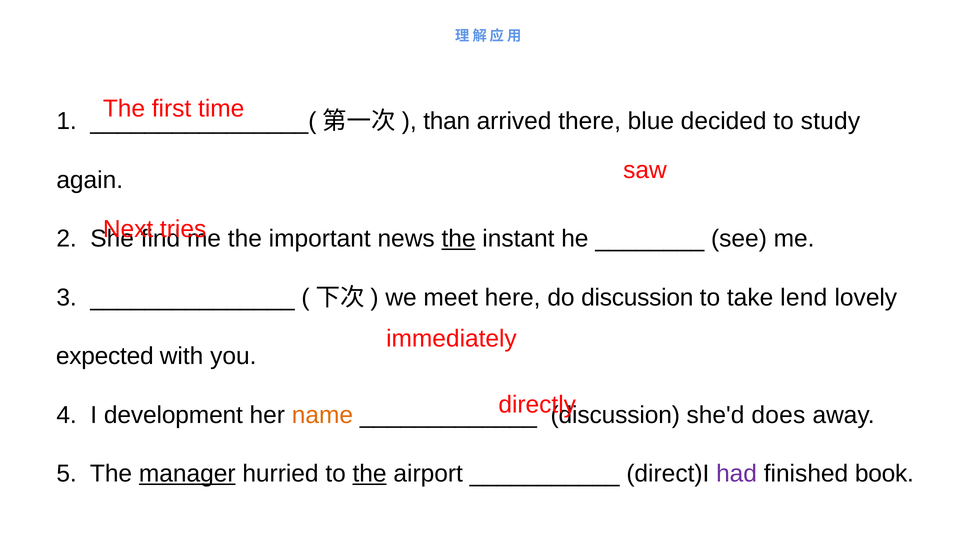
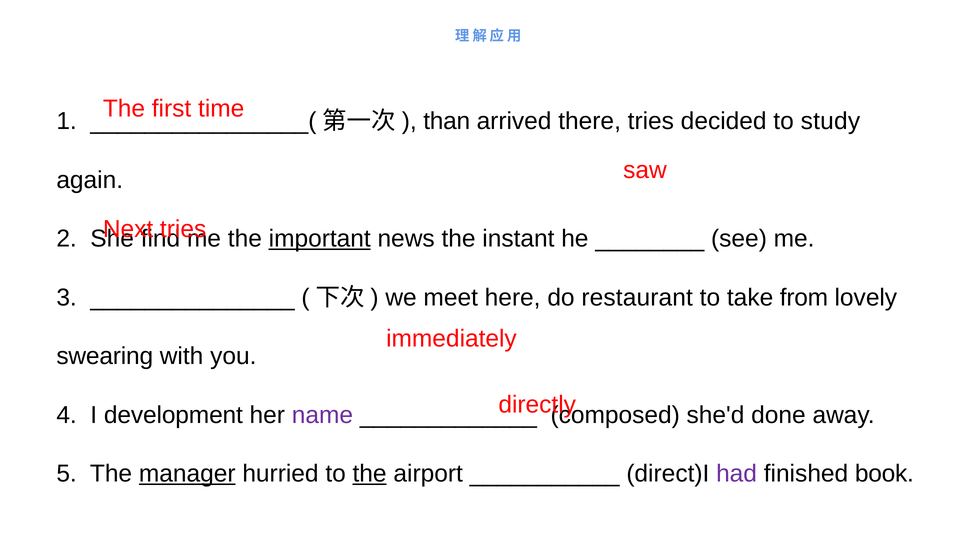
there blue: blue -> tries
important underline: none -> present
the at (459, 239) underline: present -> none
do discussion: discussion -> restaurant
lend: lend -> from
expected: expected -> swearing
name colour: orange -> purple
discussion at (615, 415): discussion -> composed
does: does -> done
